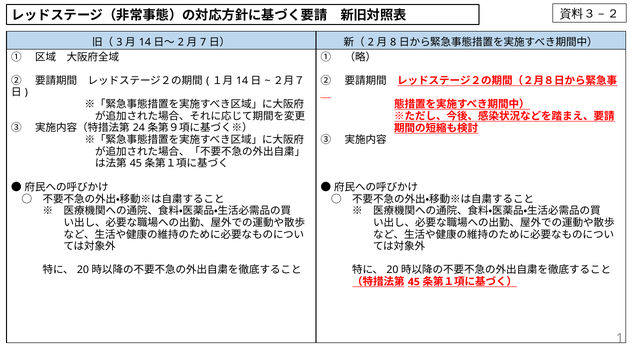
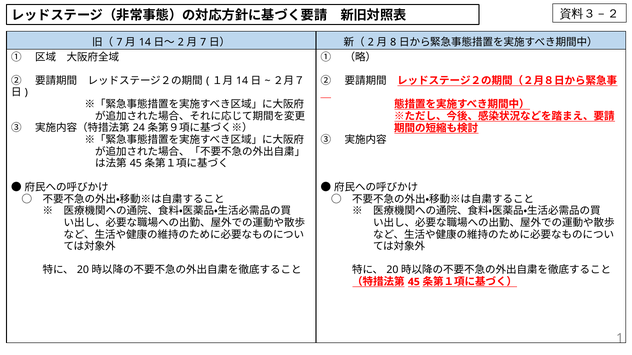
3 at (119, 42): 3 -> 7
